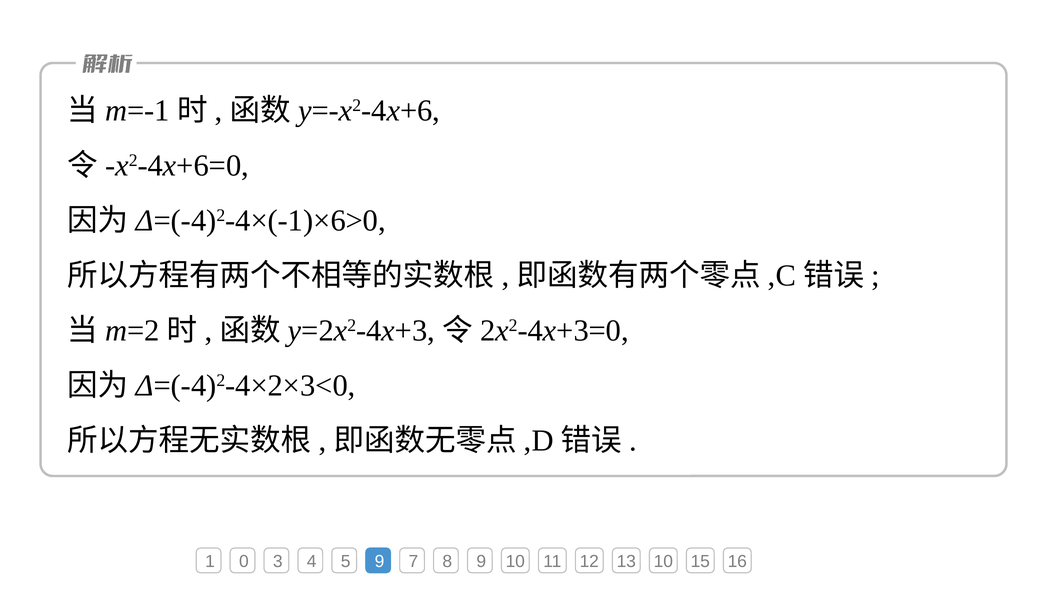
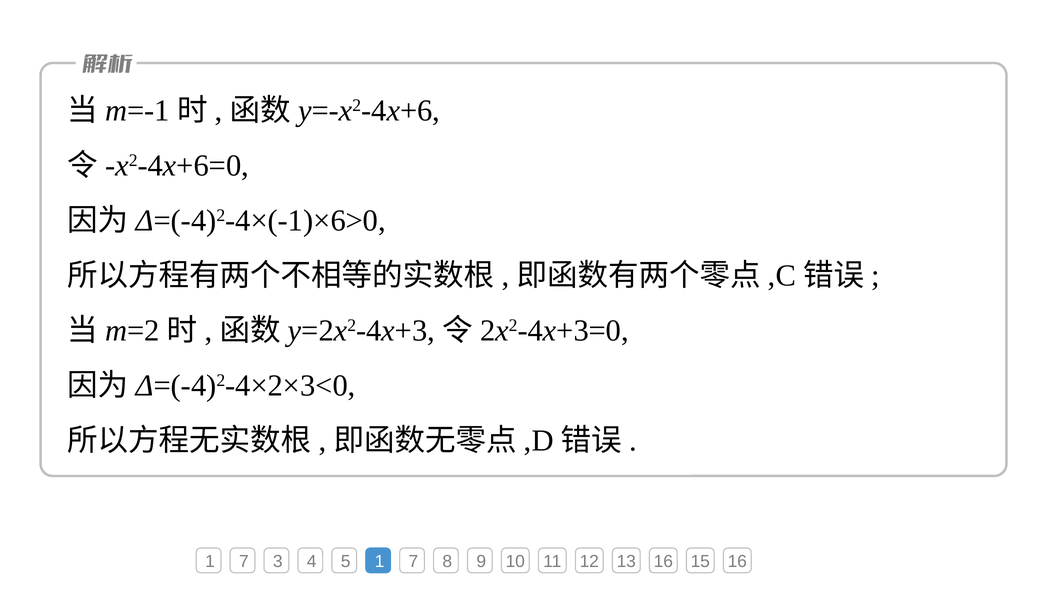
0 at (244, 562): 0 -> 7
5 9: 9 -> 1
13 10: 10 -> 16
